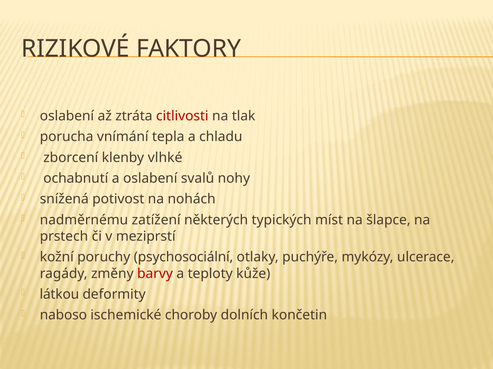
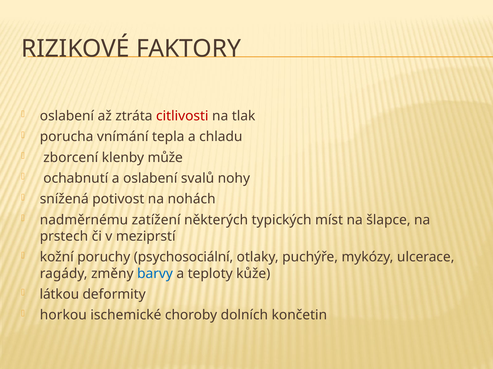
vlhké: vlhké -> může
barvy colour: red -> blue
naboso: naboso -> horkou
